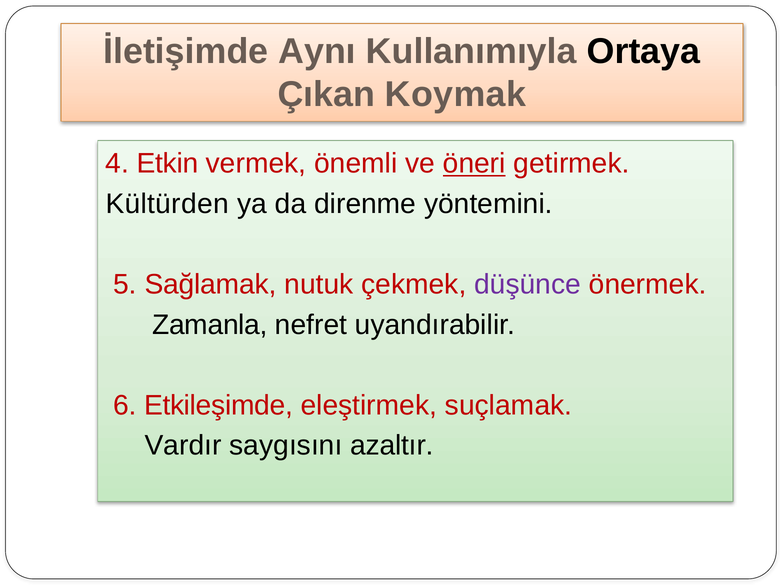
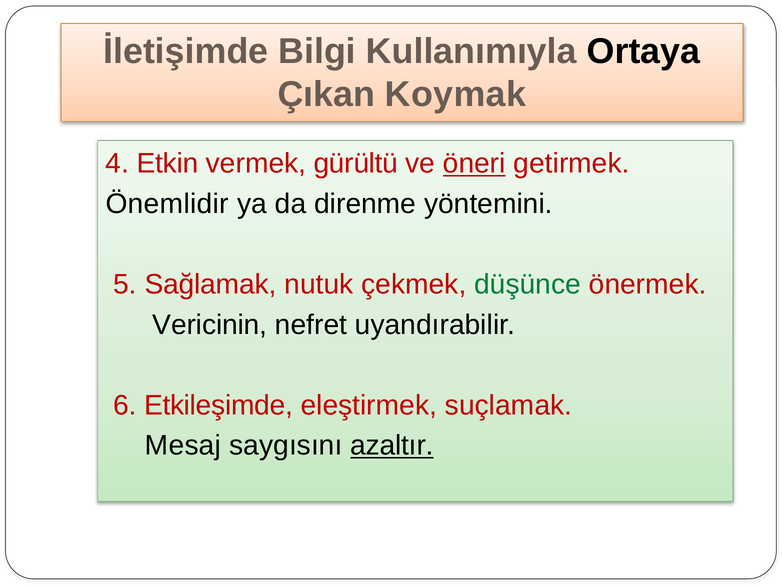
Aynı: Aynı -> Bilgi
önemli: önemli -> gürültü
Kültürden: Kültürden -> Önemlidir
düşünce colour: purple -> green
Zamanla: Zamanla -> Vericinin
Vardır: Vardır -> Mesaj
azaltır underline: none -> present
